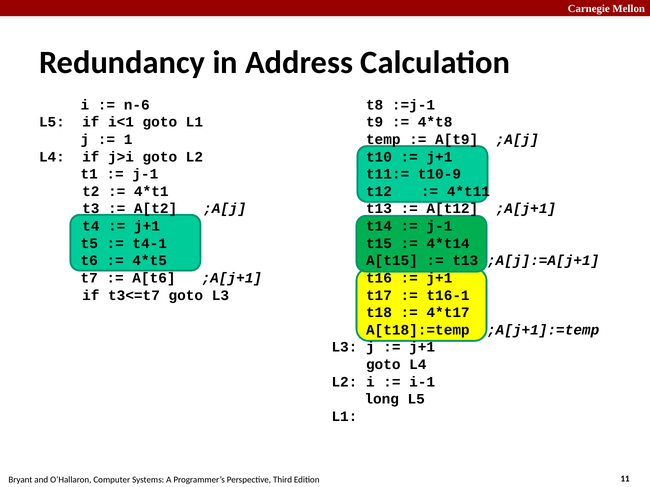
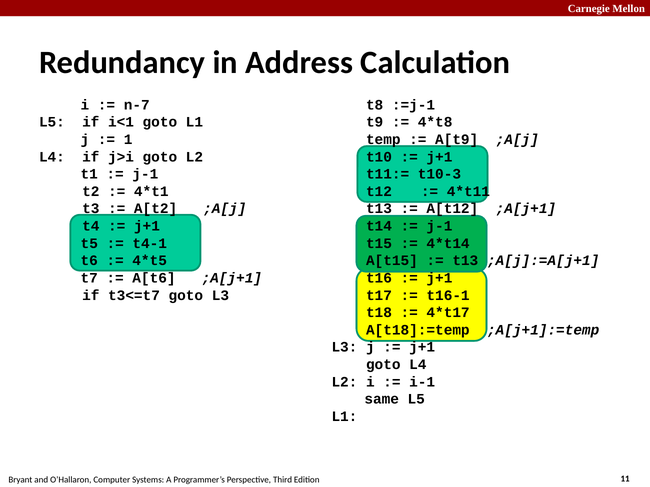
n-6: n-6 -> n-7
t10-9: t10-9 -> t10-3
long: long -> same
